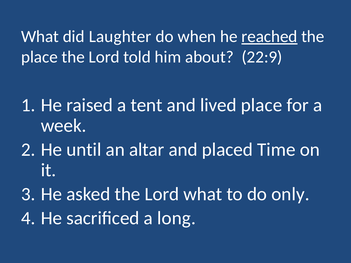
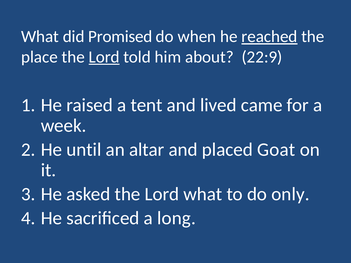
Laughter: Laughter -> Promised
Lord at (104, 57) underline: none -> present
lived place: place -> came
Time: Time -> Goat
